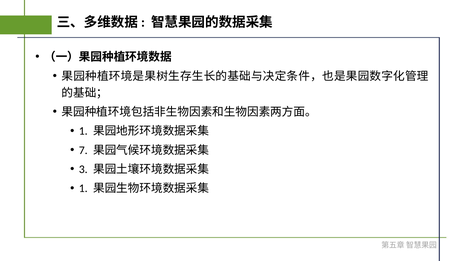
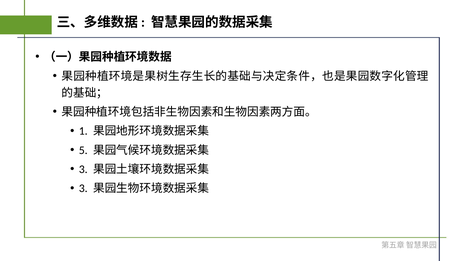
7: 7 -> 5
1 at (83, 188): 1 -> 3
